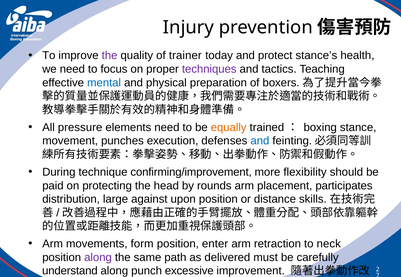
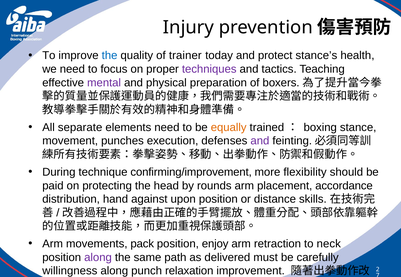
the at (110, 56) colour: purple -> blue
mental colour: blue -> purple
pressure: pressure -> separate
and at (260, 141) colour: blue -> purple
participates: participates -> accordance
large: large -> hand
form: form -> pack
enter: enter -> enjoy
understand: understand -> willingness
excessive: excessive -> relaxation
